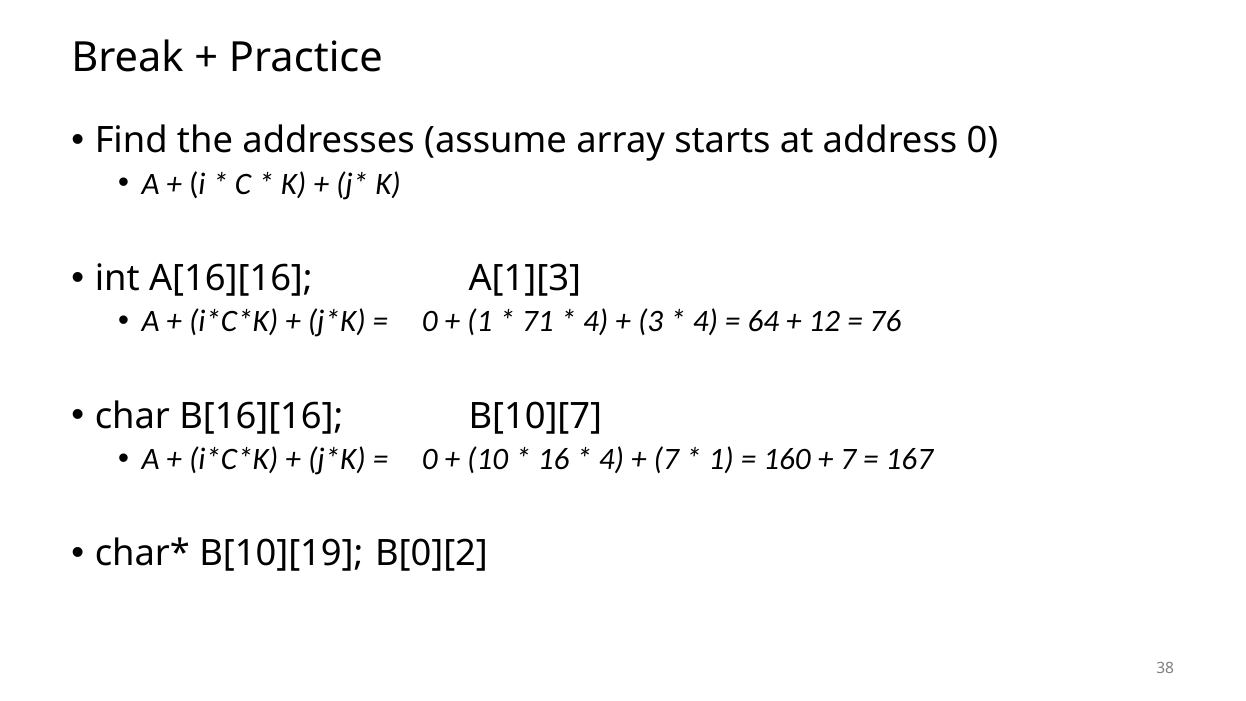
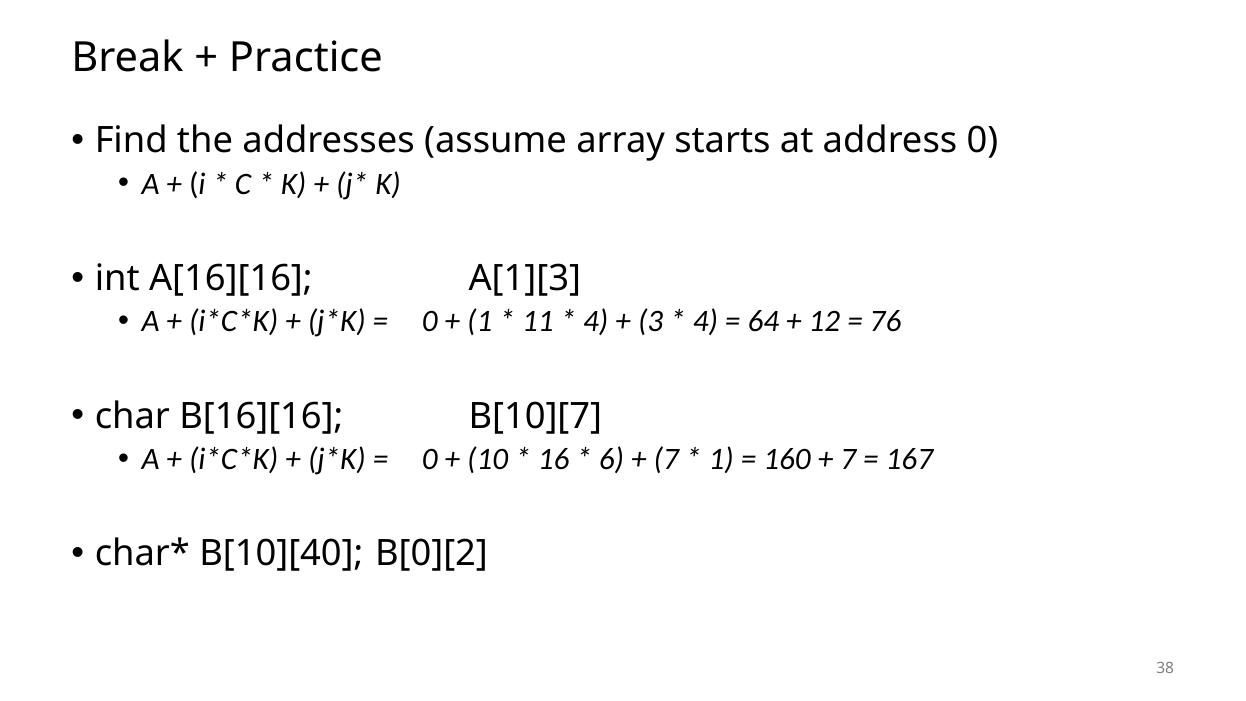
71: 71 -> 11
4 at (612, 459): 4 -> 6
B[10][19: B[10][19 -> B[10][40
